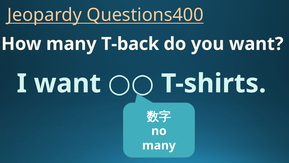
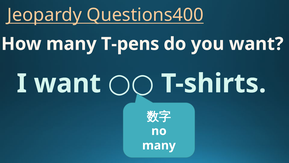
T-back: T-back -> T-pens
